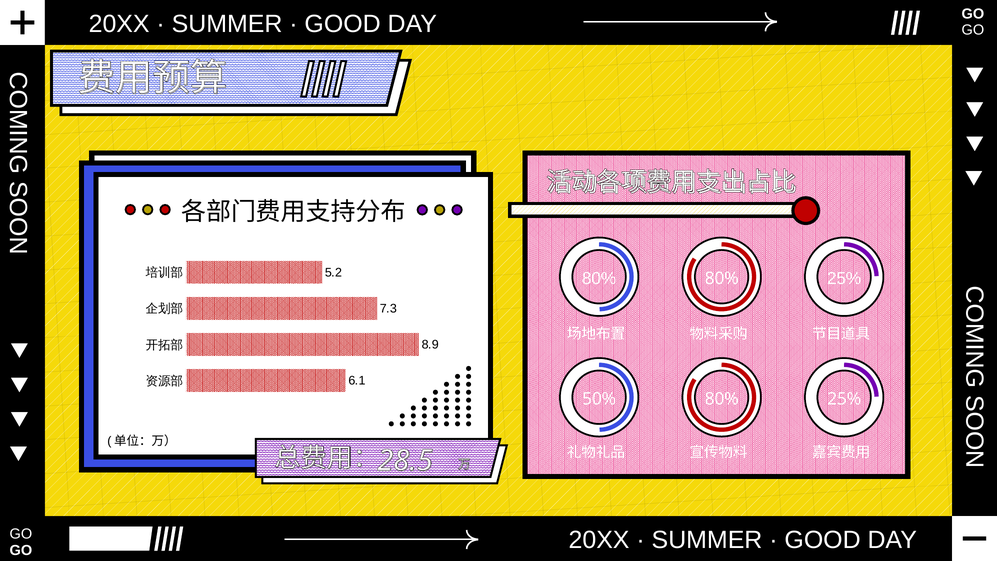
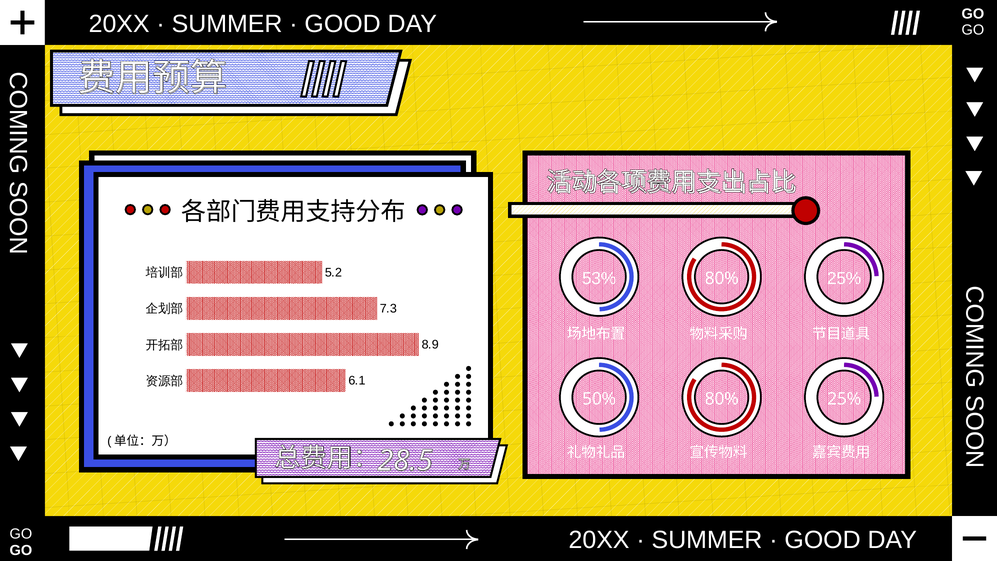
80% at (599, 279): 80% -> 53%
